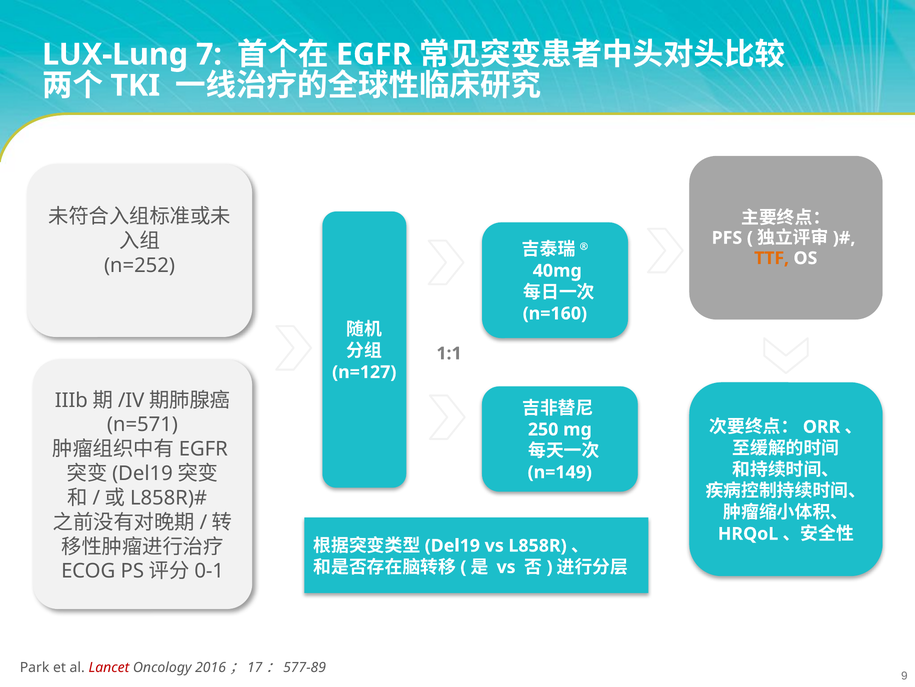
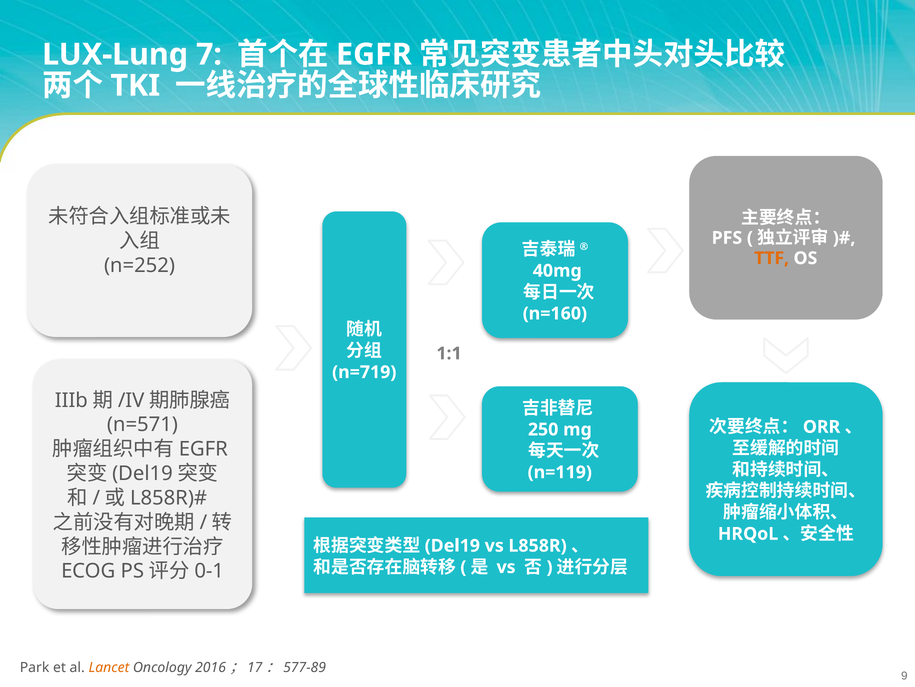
n=127: n=127 -> n=719
n=149: n=149 -> n=119
Lancet colour: red -> orange
